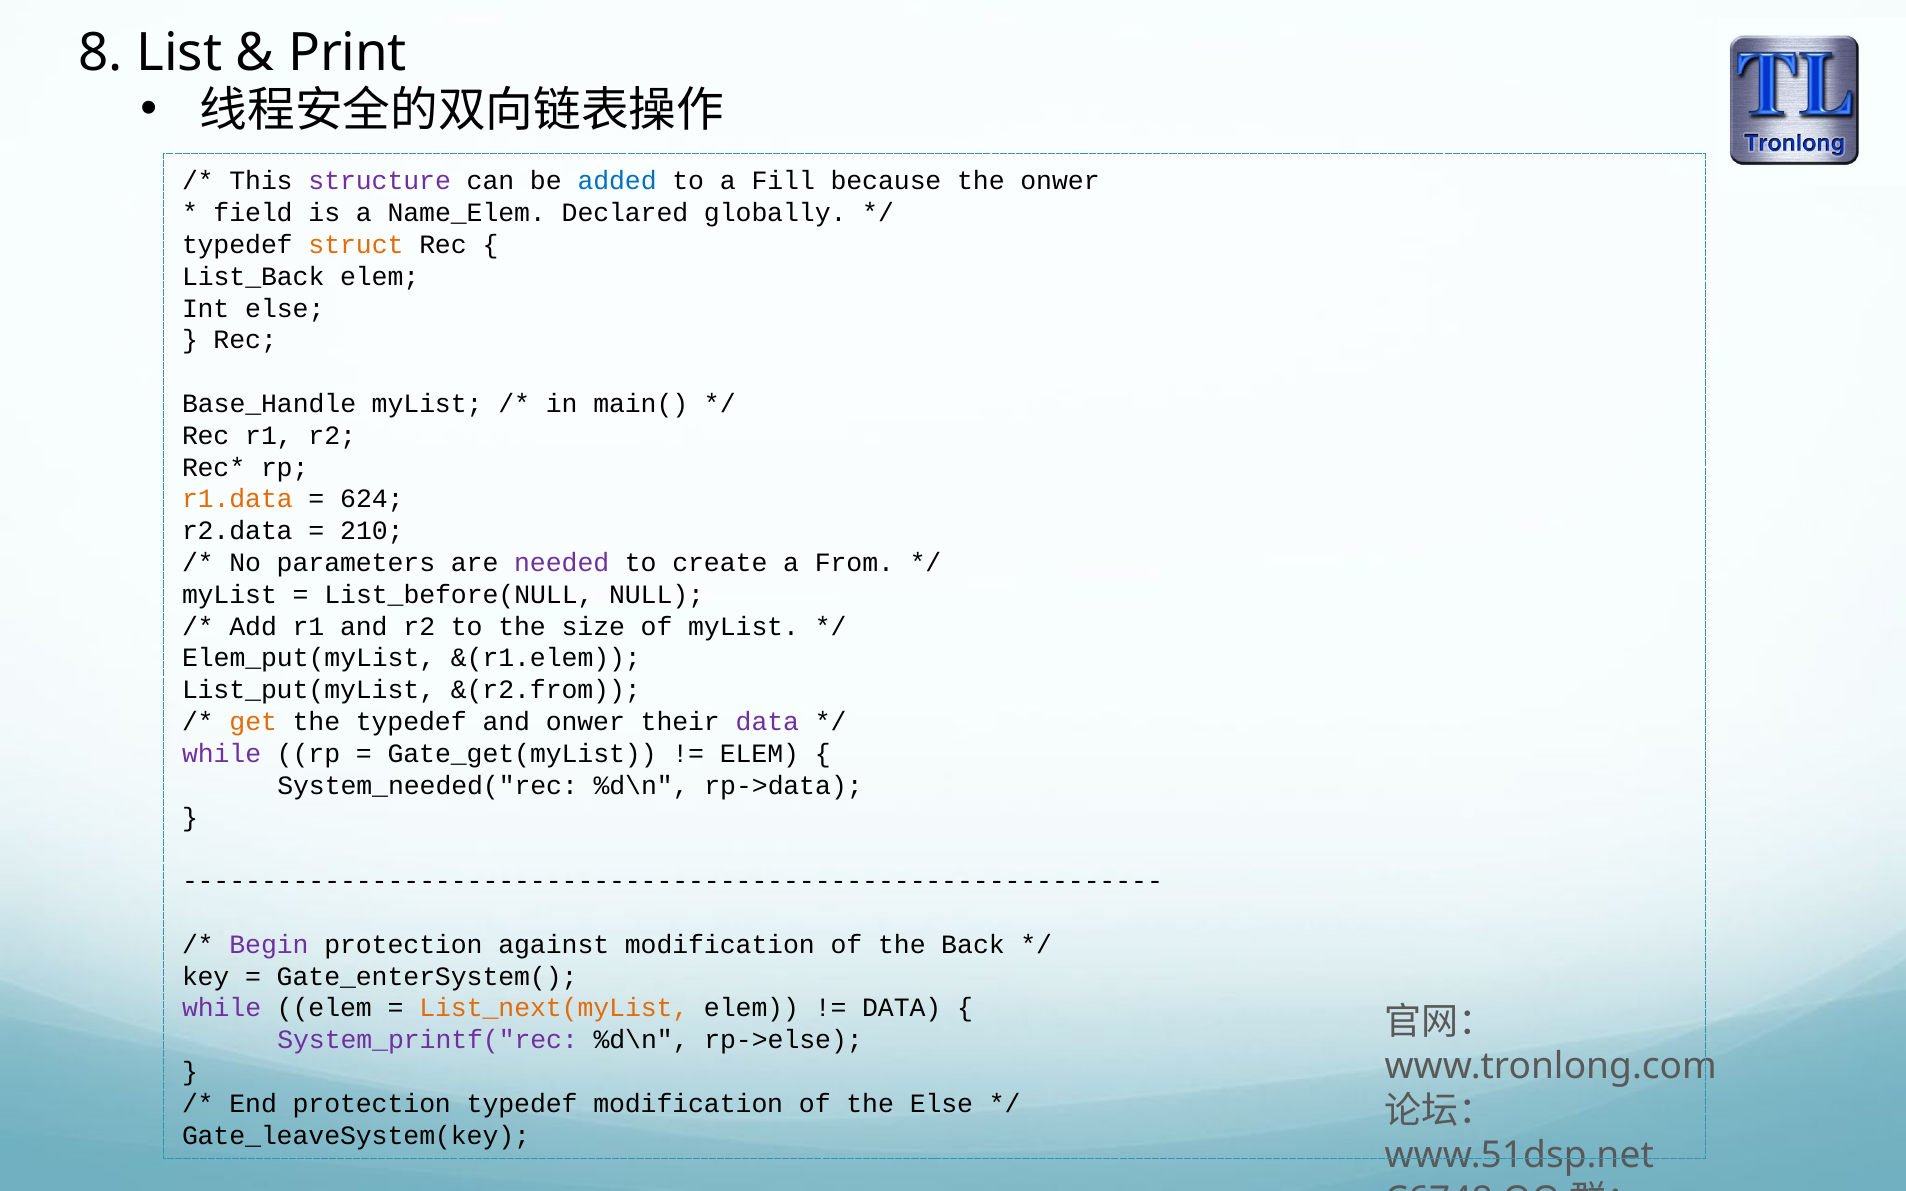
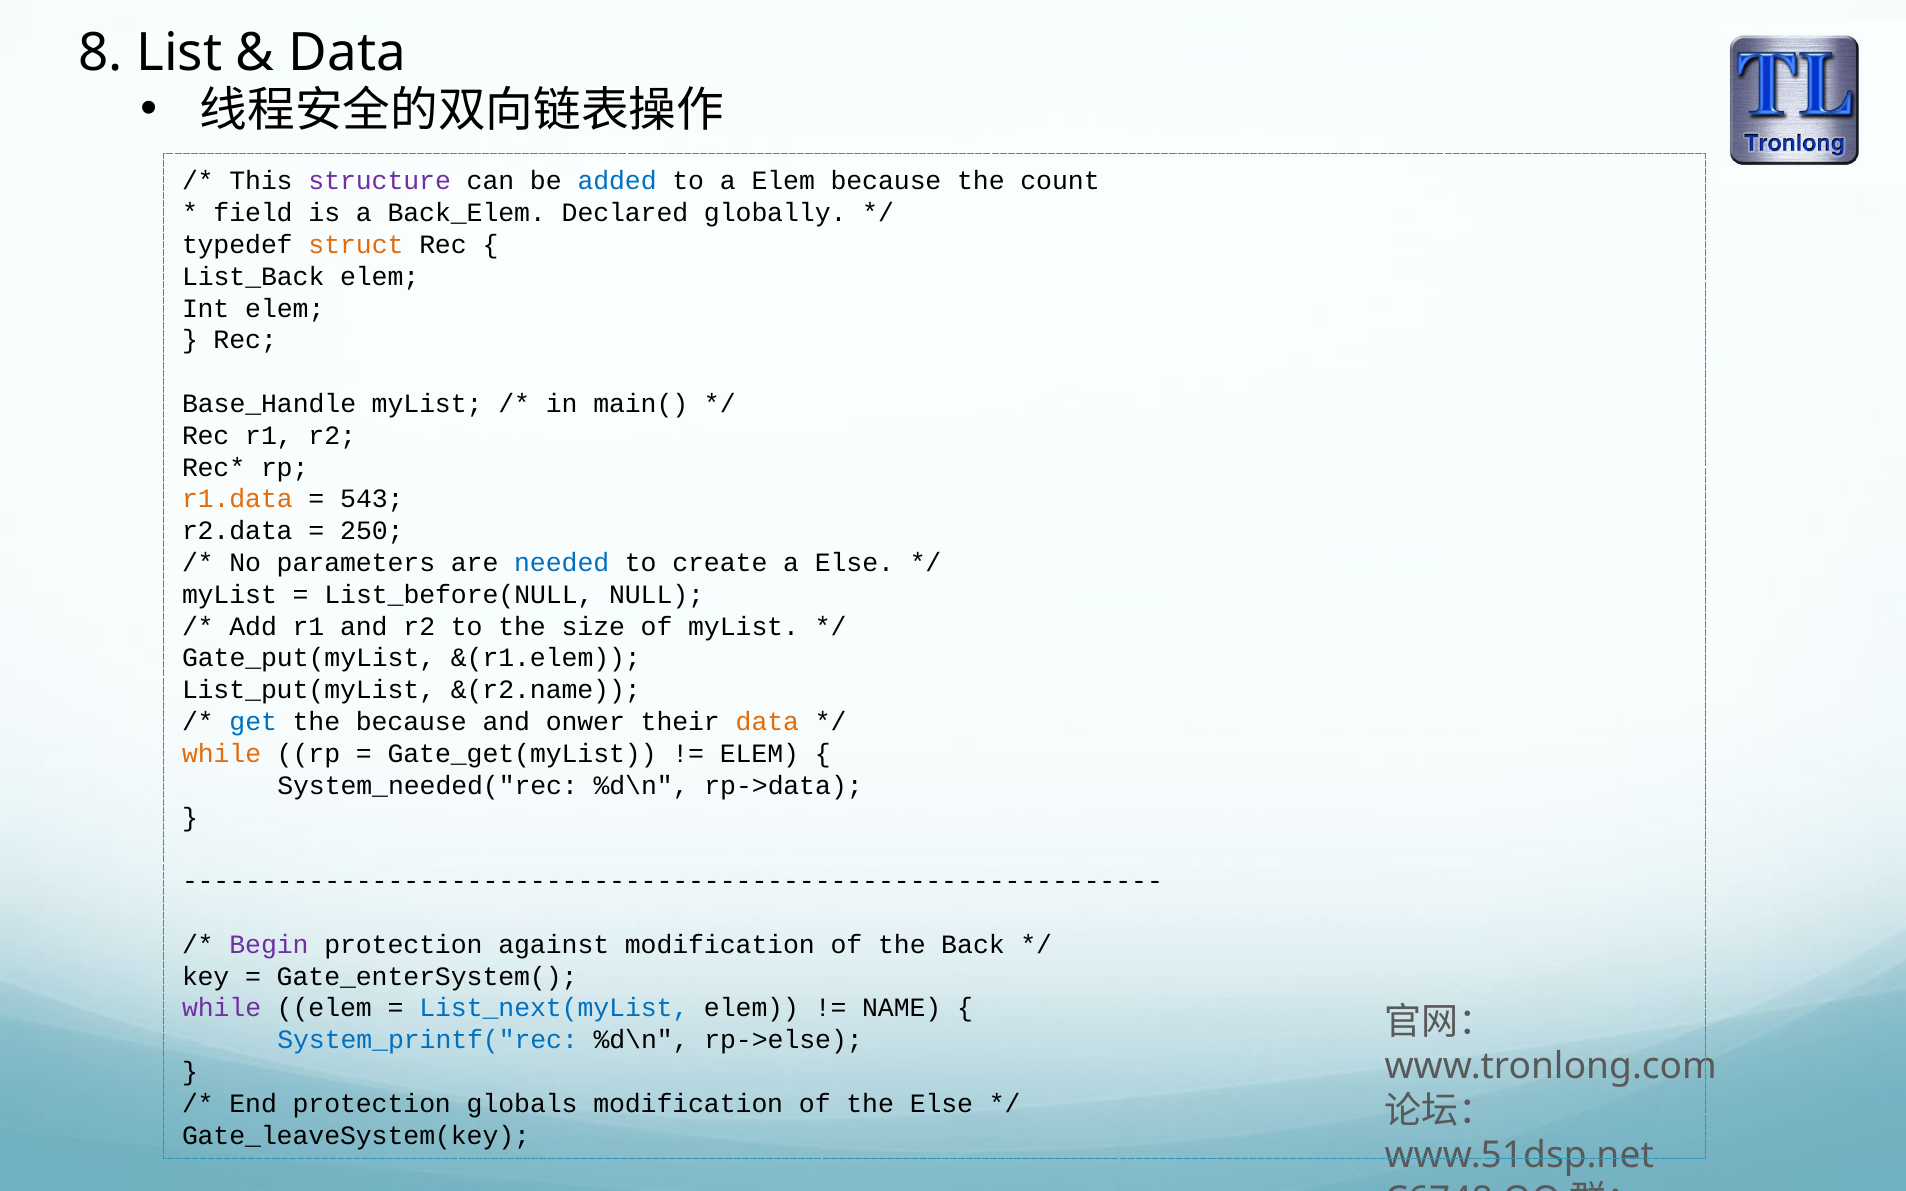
Print at (348, 53): Print -> Data
a Fill: Fill -> Elem
the onwer: onwer -> count
Name_Elem: Name_Elem -> Back_Elem
Int else: else -> elem
624: 624 -> 543
210: 210 -> 250
needed colour: purple -> blue
a From: From -> Else
Elem_put(myList: Elem_put(myList -> Gate_put(myList
&(r2.from: &(r2.from -> &(r2.name
get colour: orange -> blue
the typedef: typedef -> because
data at (767, 722) colour: purple -> orange
while at (222, 754) colour: purple -> orange
List_next(myList colour: orange -> blue
DATA at (902, 1008): DATA -> NAME
System_printf("rec colour: purple -> blue
protection typedef: typedef -> globals
